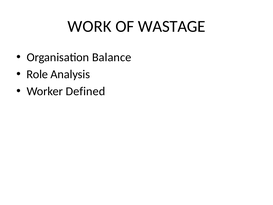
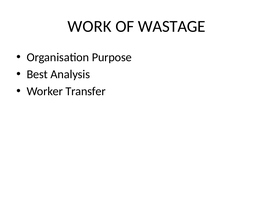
Balance: Balance -> Purpose
Role: Role -> Best
Defined: Defined -> Transfer
